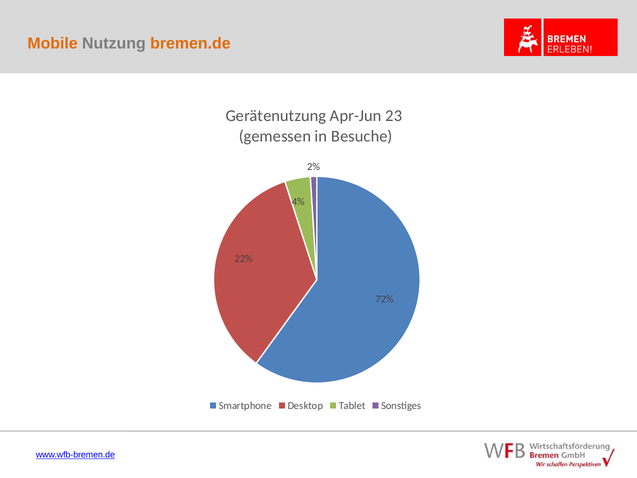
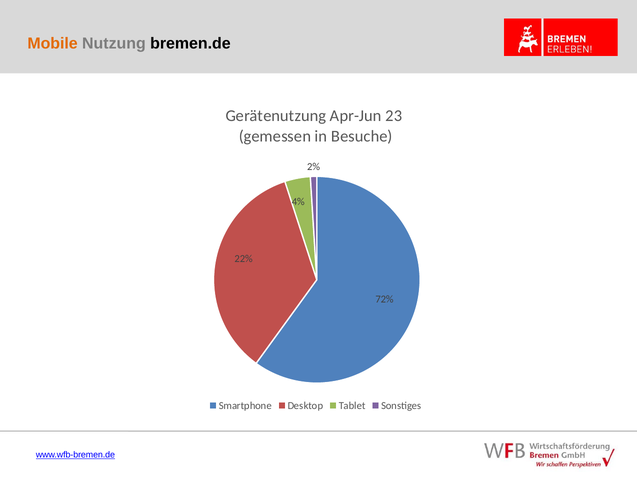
bremen.de colour: orange -> black
